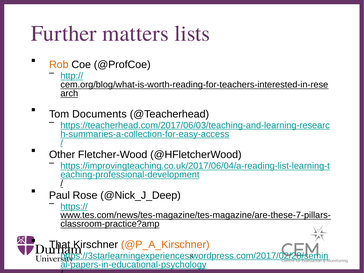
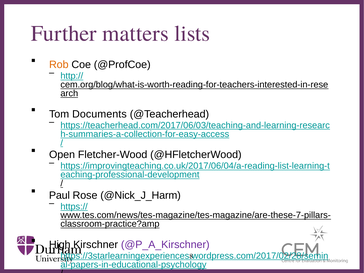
Other: Other -> Open
@Nick_J_Deep: @Nick_J_Deep -> @Nick_J_Harm
That: That -> High
@P_A_Kirschner colour: orange -> purple
